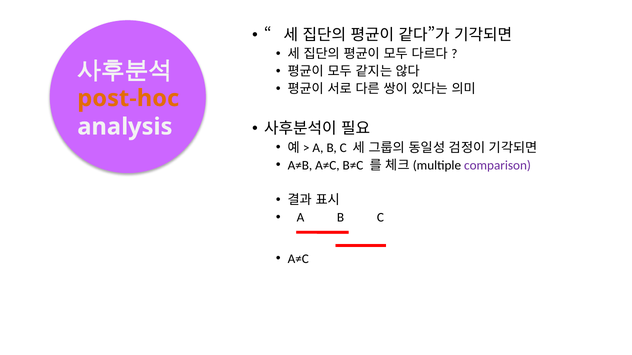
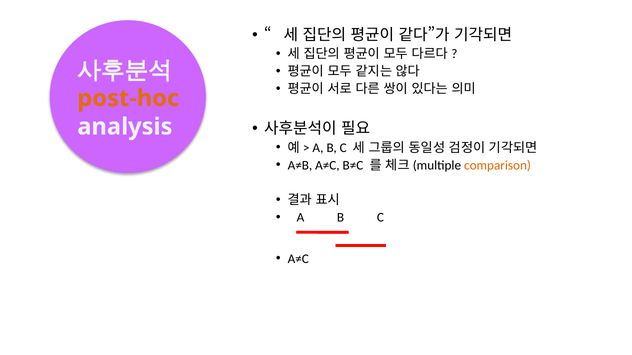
comparison colour: purple -> orange
